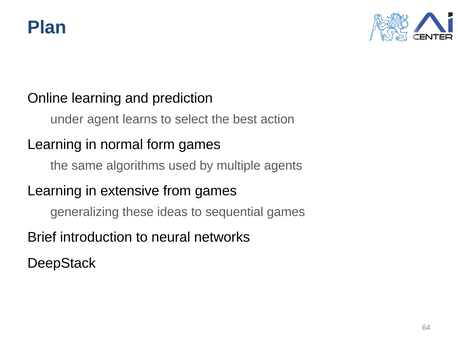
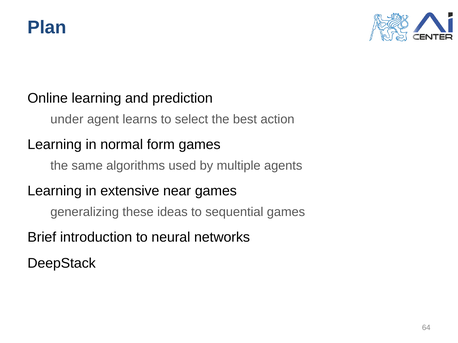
from: from -> near
